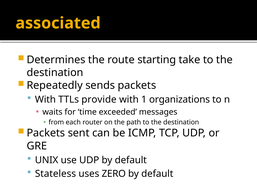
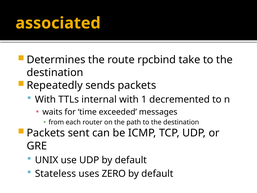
starting: starting -> rpcbind
provide: provide -> internal
organizations: organizations -> decremented
